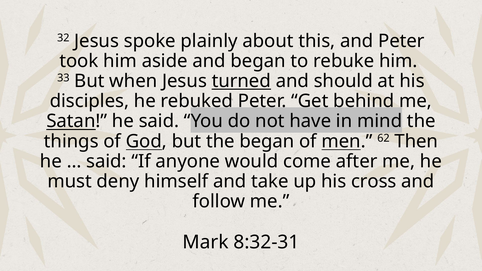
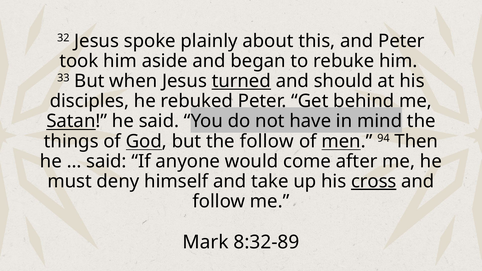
the began: began -> follow
62: 62 -> 94
cross underline: none -> present
8:32-31: 8:32-31 -> 8:32-89
